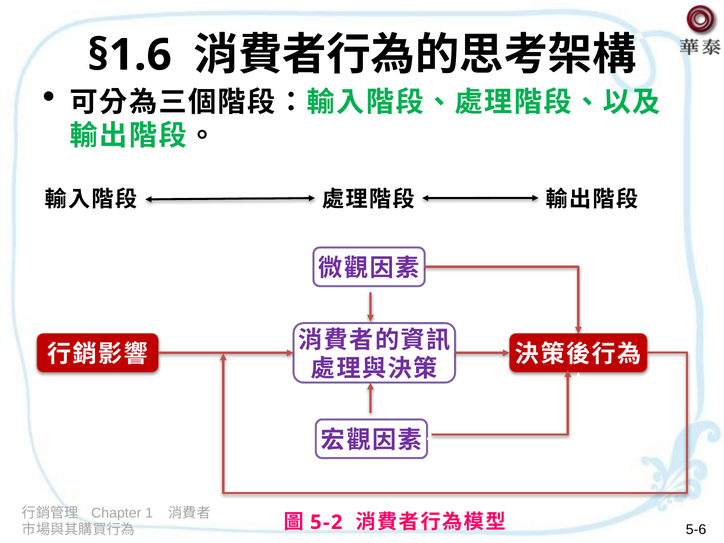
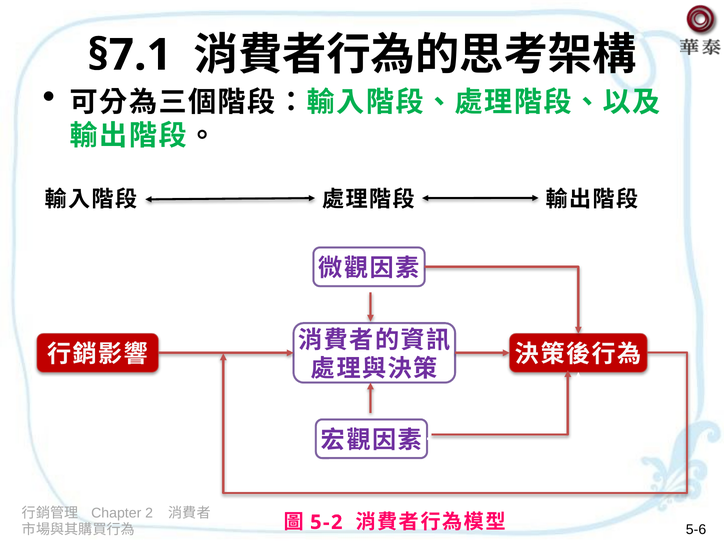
§1.6: §1.6 -> §7.1
1: 1 -> 2
